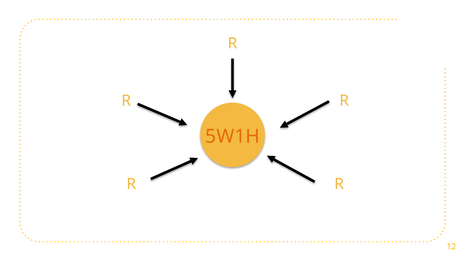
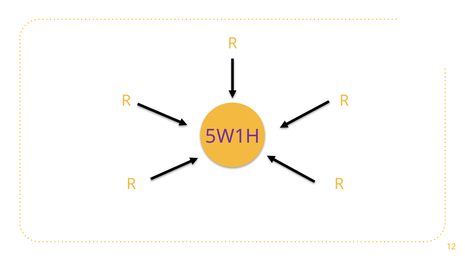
5W1H colour: orange -> purple
